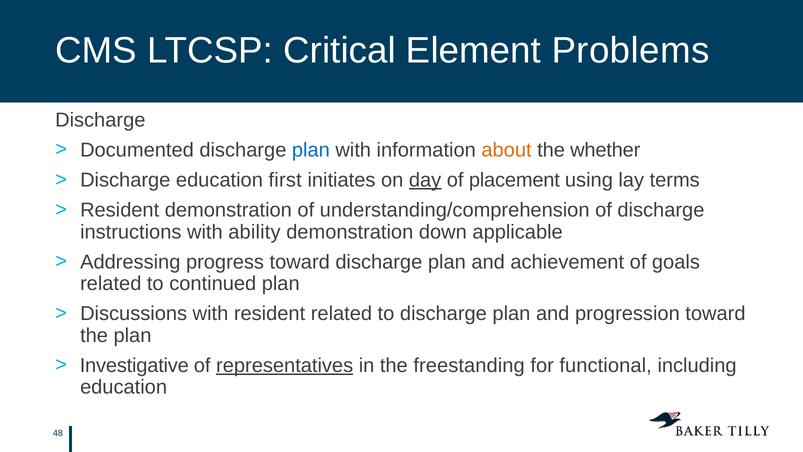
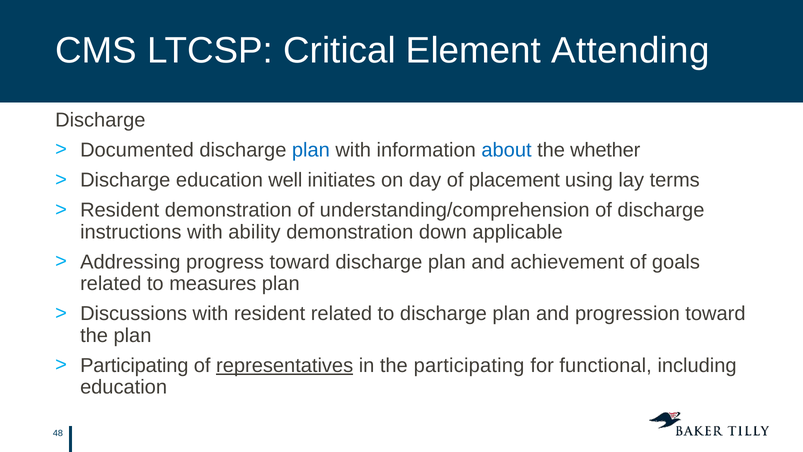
Problems: Problems -> Attending
about colour: orange -> blue
first: first -> well
day underline: present -> none
continued: continued -> measures
Investigative at (134, 365): Investigative -> Participating
the freestanding: freestanding -> participating
